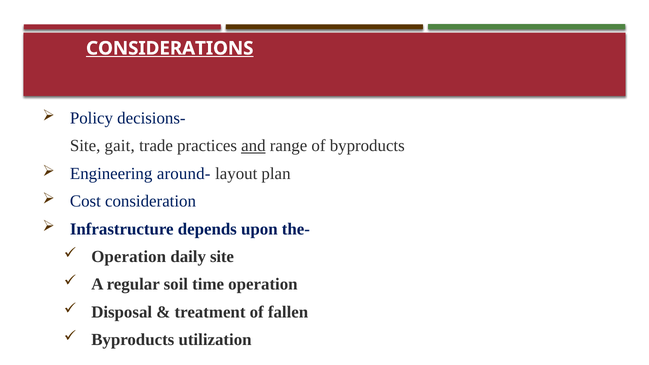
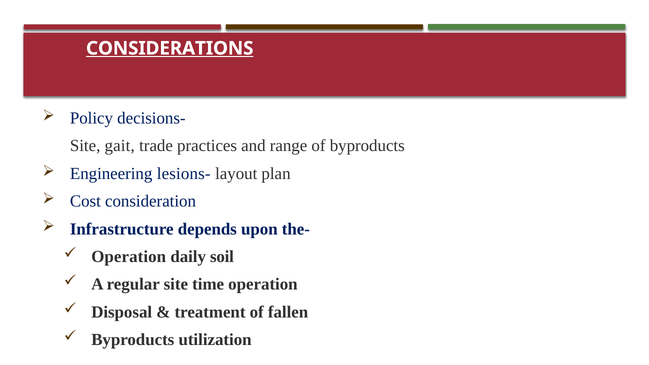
and underline: present -> none
around-: around- -> lesions-
daily site: site -> soil
regular soil: soil -> site
